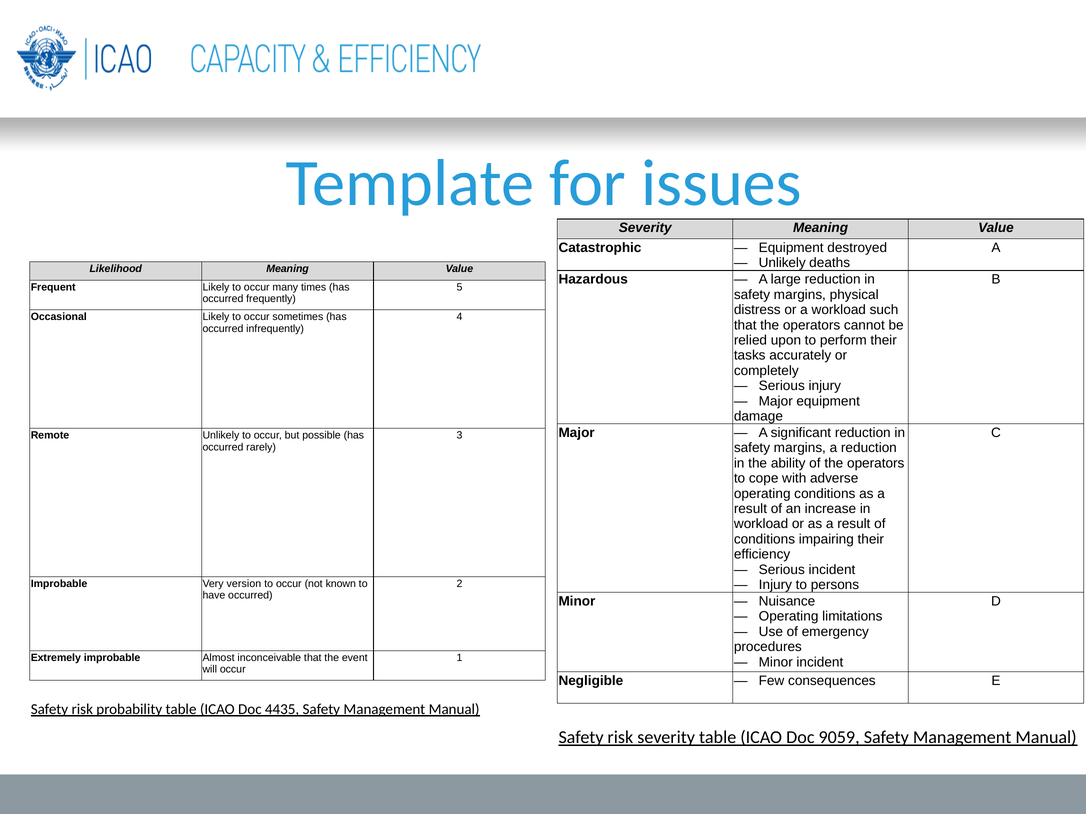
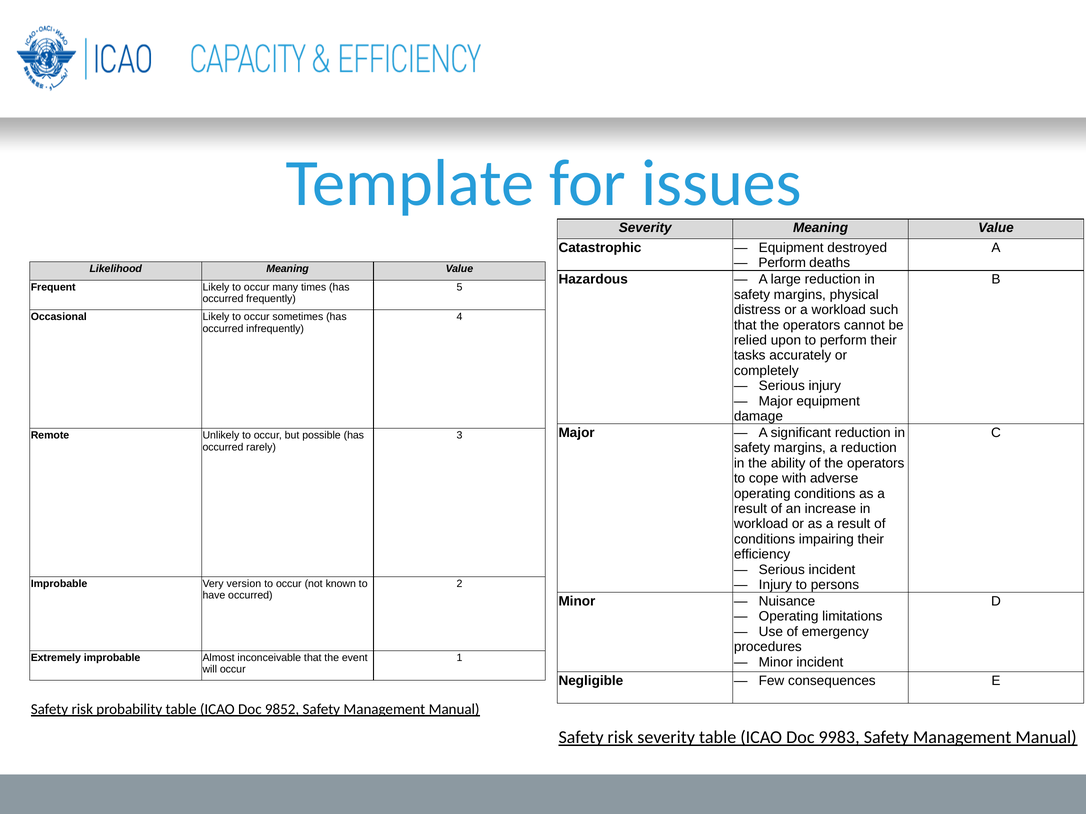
Unlikely at (782, 263): Unlikely -> Perform
4435: 4435 -> 9852
9059: 9059 -> 9983
